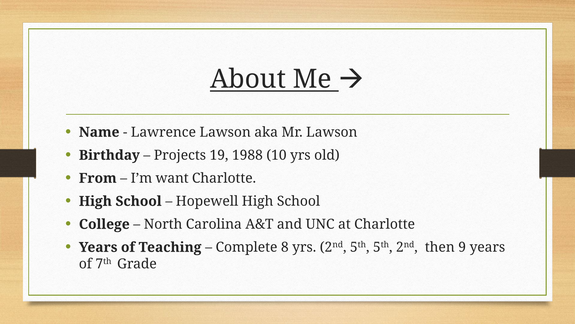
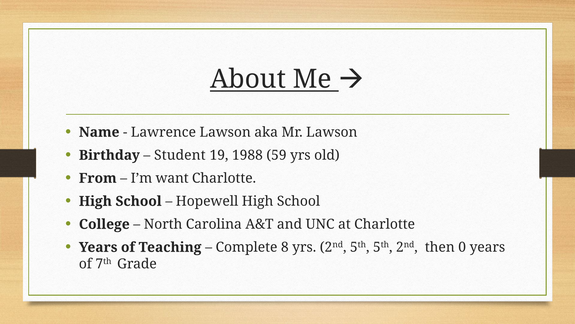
Projects: Projects -> Student
10: 10 -> 59
9: 9 -> 0
